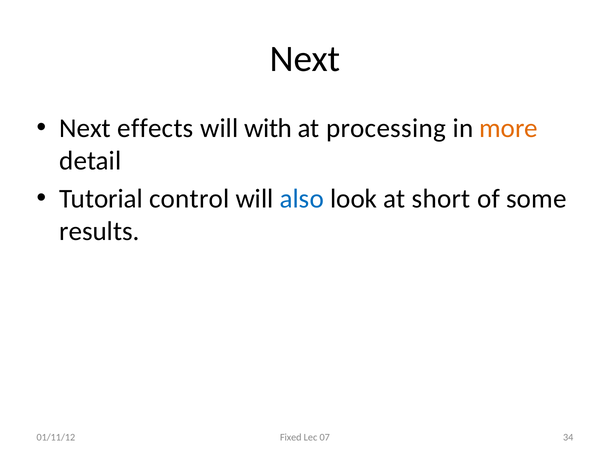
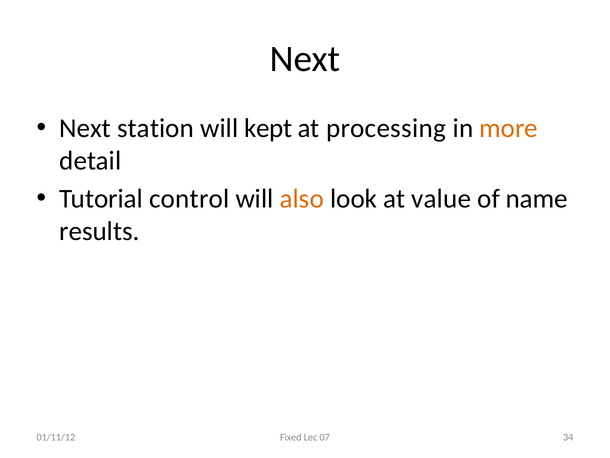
effects: effects -> station
with: with -> kept
also colour: blue -> orange
short: short -> value
some: some -> name
